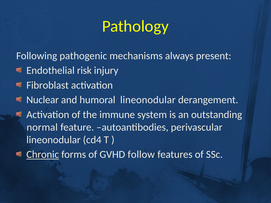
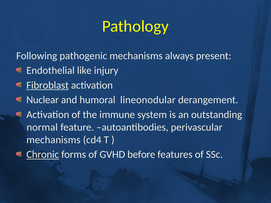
risk: risk -> like
Fibroblast underline: none -> present
lineonodular at (53, 140): lineonodular -> mechanisms
follow: follow -> before
